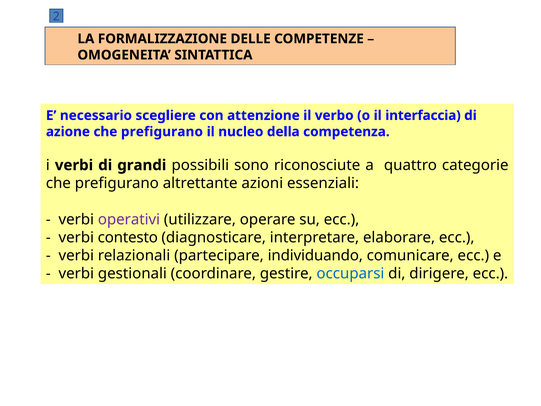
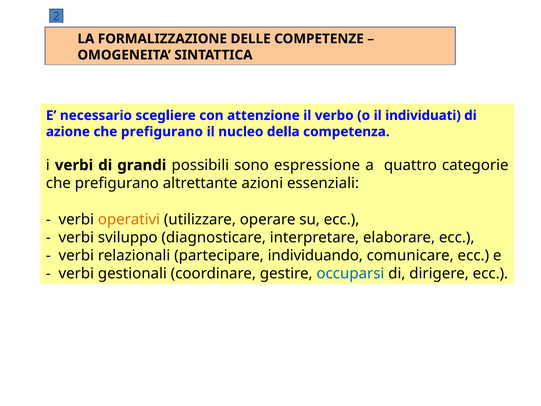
interfaccia: interfaccia -> individuati
riconosciute: riconosciute -> espressione
operativi colour: purple -> orange
contesto: contesto -> sviluppo
